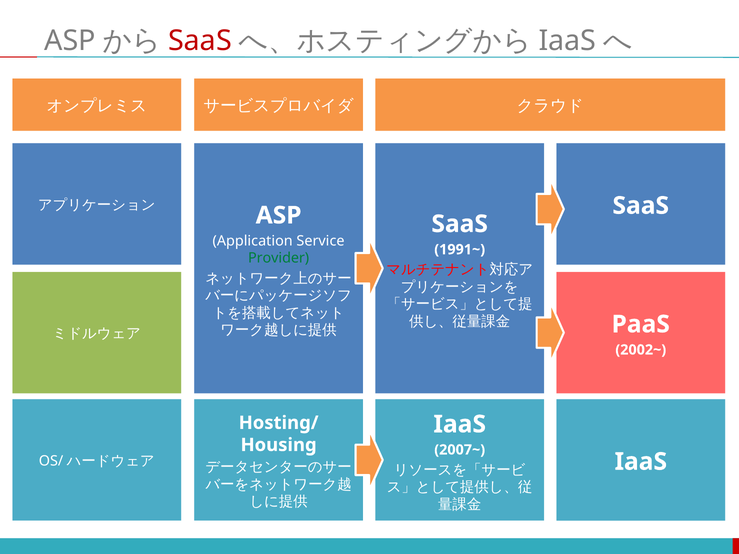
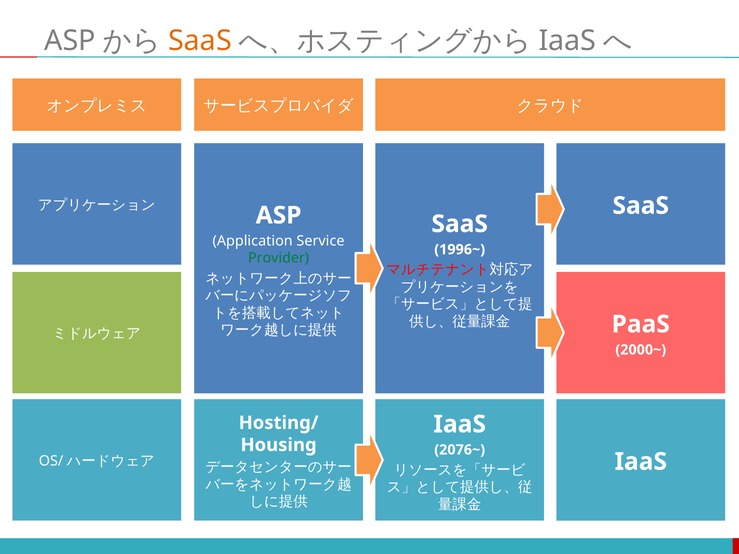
SaaS at (200, 41) colour: red -> orange
1991~: 1991~ -> 1996~
2002~: 2002~ -> 2000~
2007~: 2007~ -> 2076~
